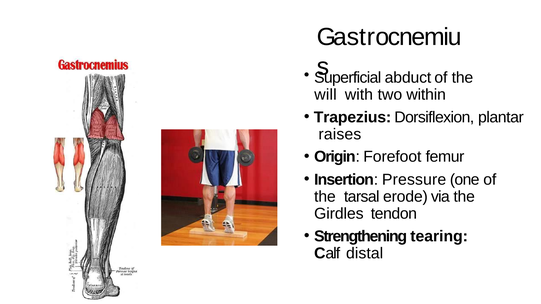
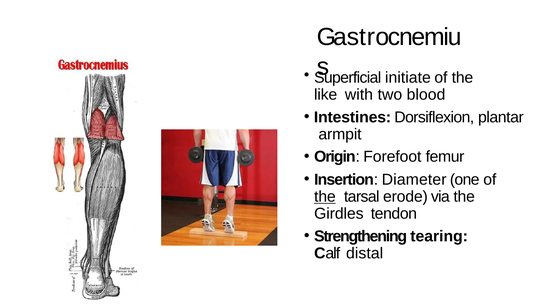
abduct: abduct -> initiate
will: will -> like
within: within -> blood
Trapezius: Trapezius -> Intestines
raises: raises -> armpit
Pressure: Pressure -> Diameter
the at (325, 197) underline: none -> present
